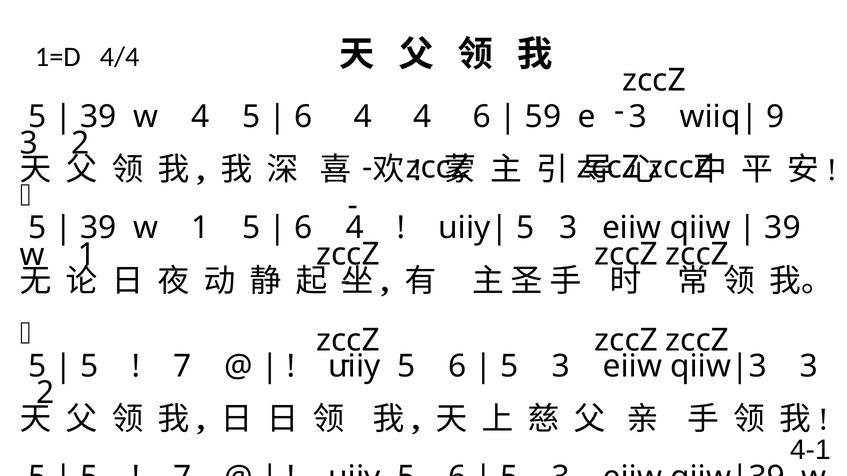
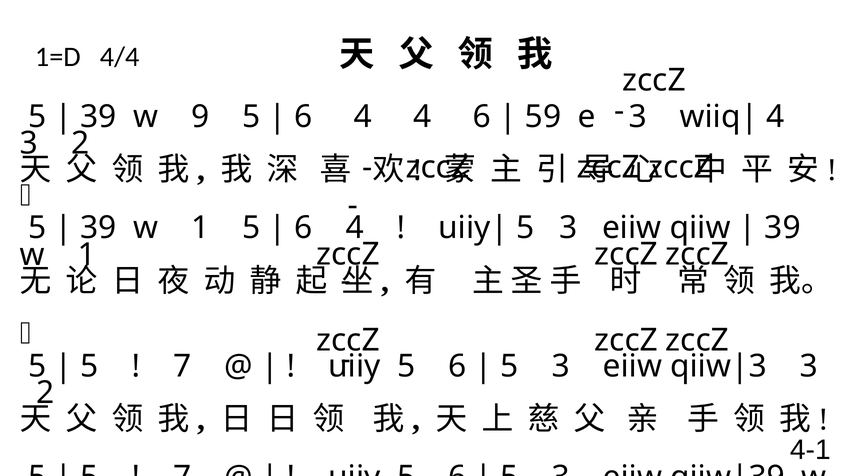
w 4: 4 -> 9
9 at (775, 117): 9 -> 4
